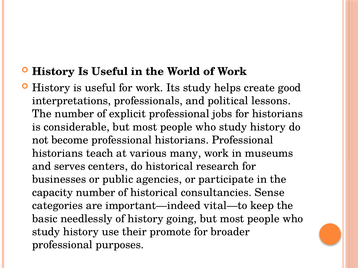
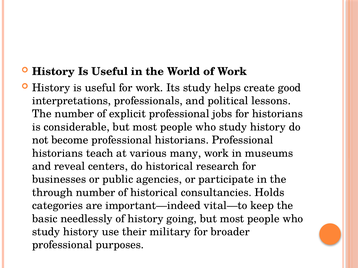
serves: serves -> reveal
capacity: capacity -> through
Sense: Sense -> Holds
promote: promote -> military
